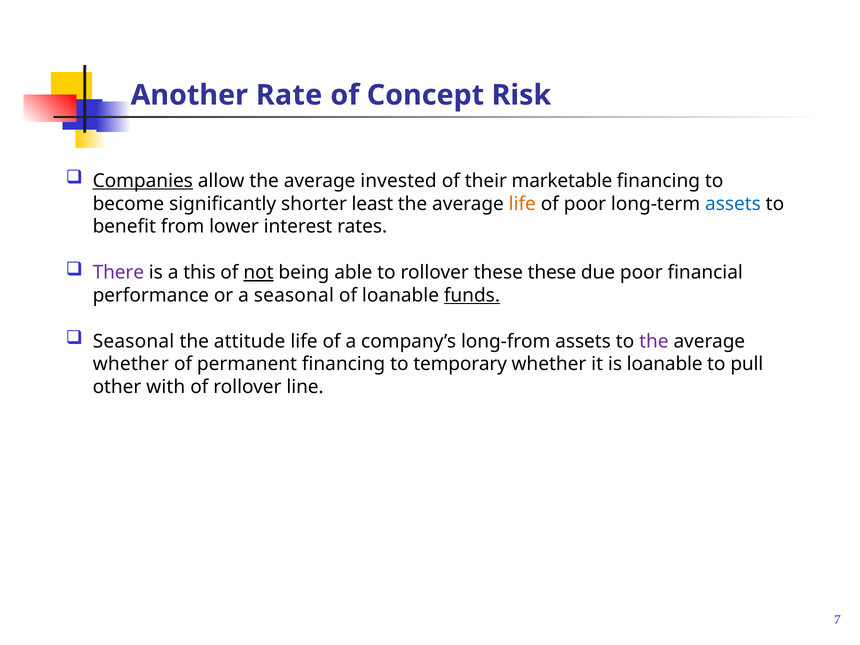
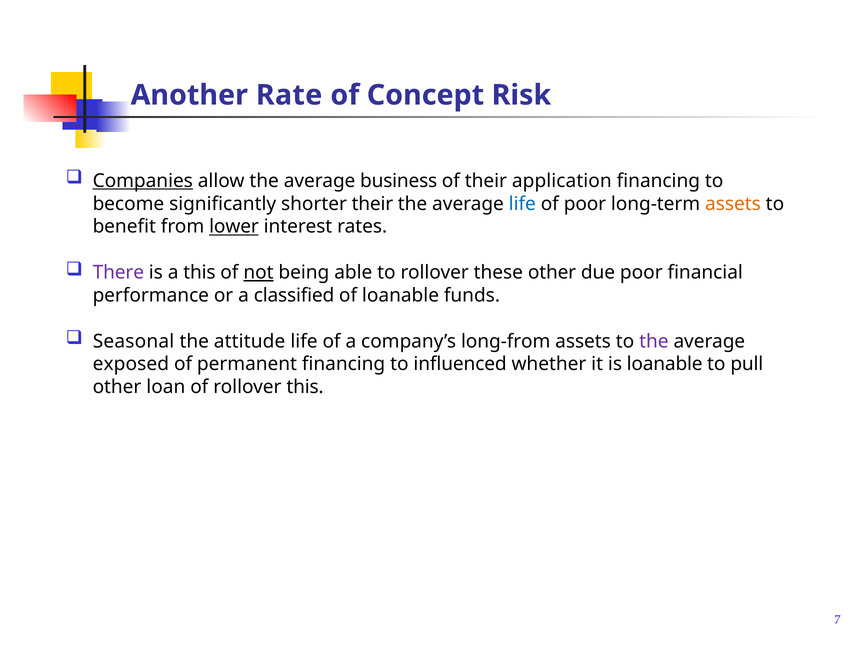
invested: invested -> business
marketable: marketable -> application
shorter least: least -> their
life at (522, 204) colour: orange -> blue
assets at (733, 204) colour: blue -> orange
lower underline: none -> present
these these: these -> other
a seasonal: seasonal -> classified
funds underline: present -> none
whether at (131, 364): whether -> exposed
temporary: temporary -> influenced
with: with -> loan
rollover line: line -> this
